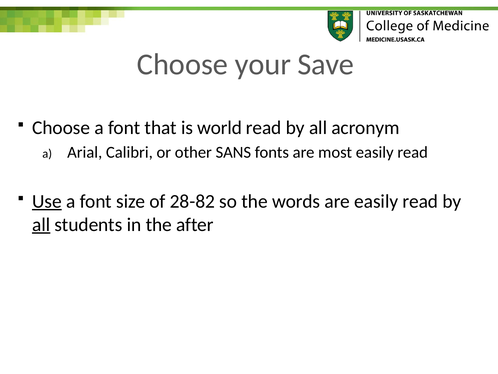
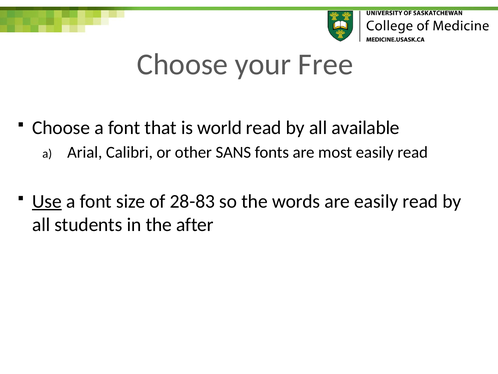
Save: Save -> Free
acronym: acronym -> available
28-82: 28-82 -> 28-83
all at (41, 224) underline: present -> none
